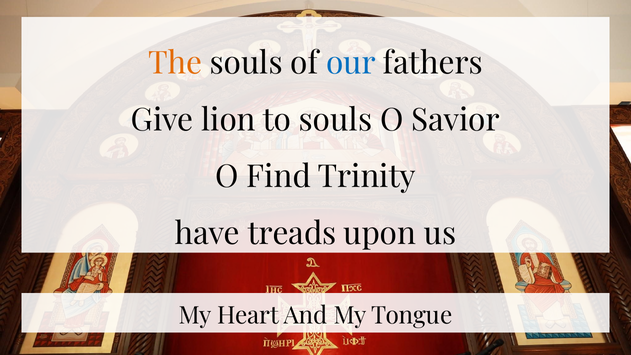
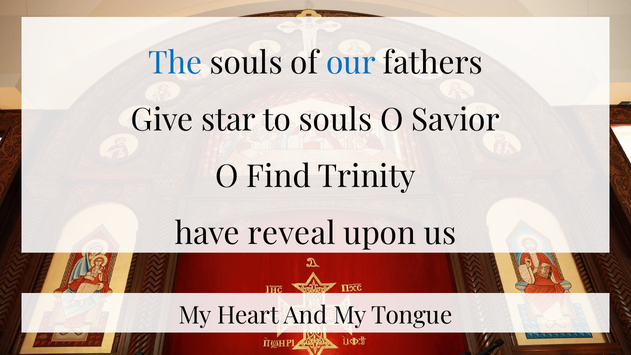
The colour: orange -> blue
lion: lion -> star
treads: treads -> reveal
